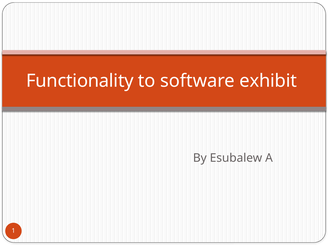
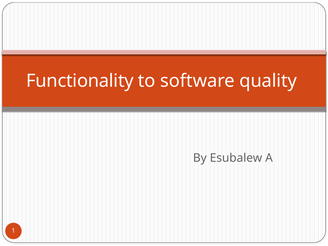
exhibit: exhibit -> quality
